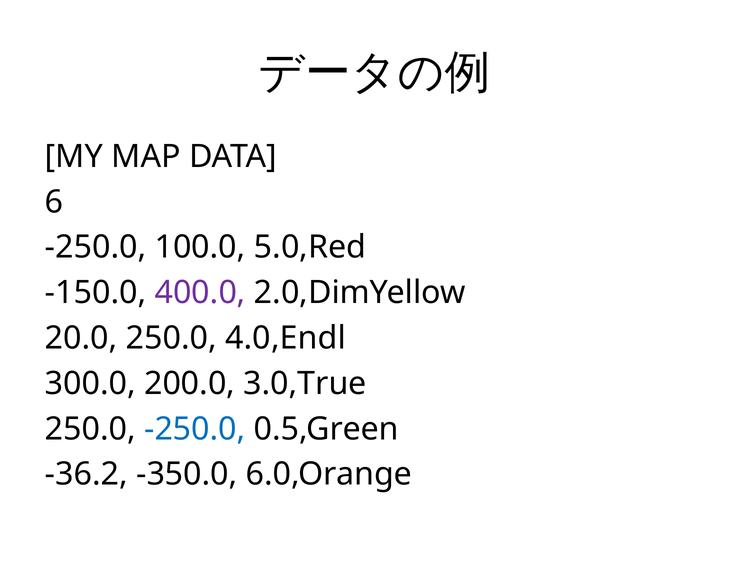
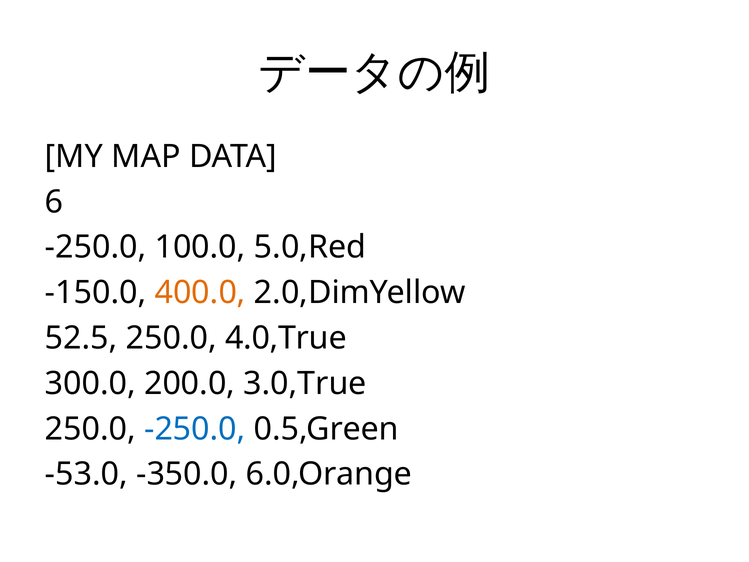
400.0 colour: purple -> orange
20.0: 20.0 -> 52.5
4.0,Endl: 4.0,Endl -> 4.0,True
-36.2: -36.2 -> -53.0
